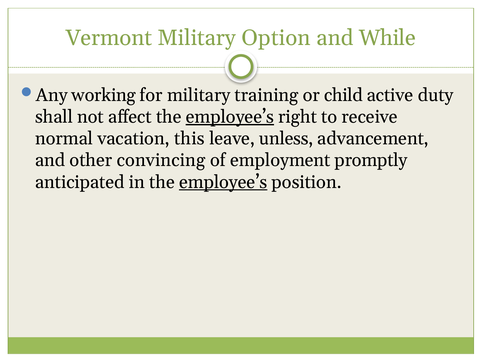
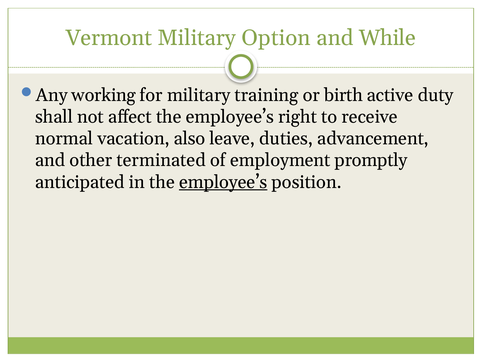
child: child -> birth
employee’s at (230, 117) underline: present -> none
this: this -> also
unless: unless -> duties
convincing: convincing -> terminated
